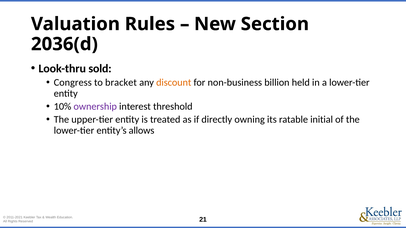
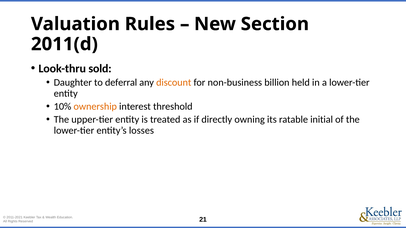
2036(d: 2036(d -> 2011(d
Congress: Congress -> Daughter
bracket: bracket -> deferral
ownership colour: purple -> orange
allows: allows -> losses
